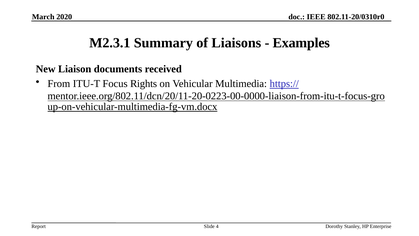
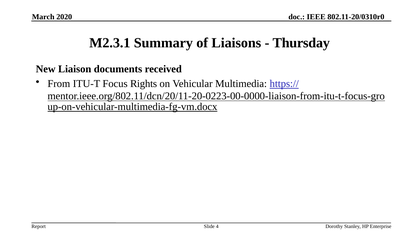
Examples: Examples -> Thursday
